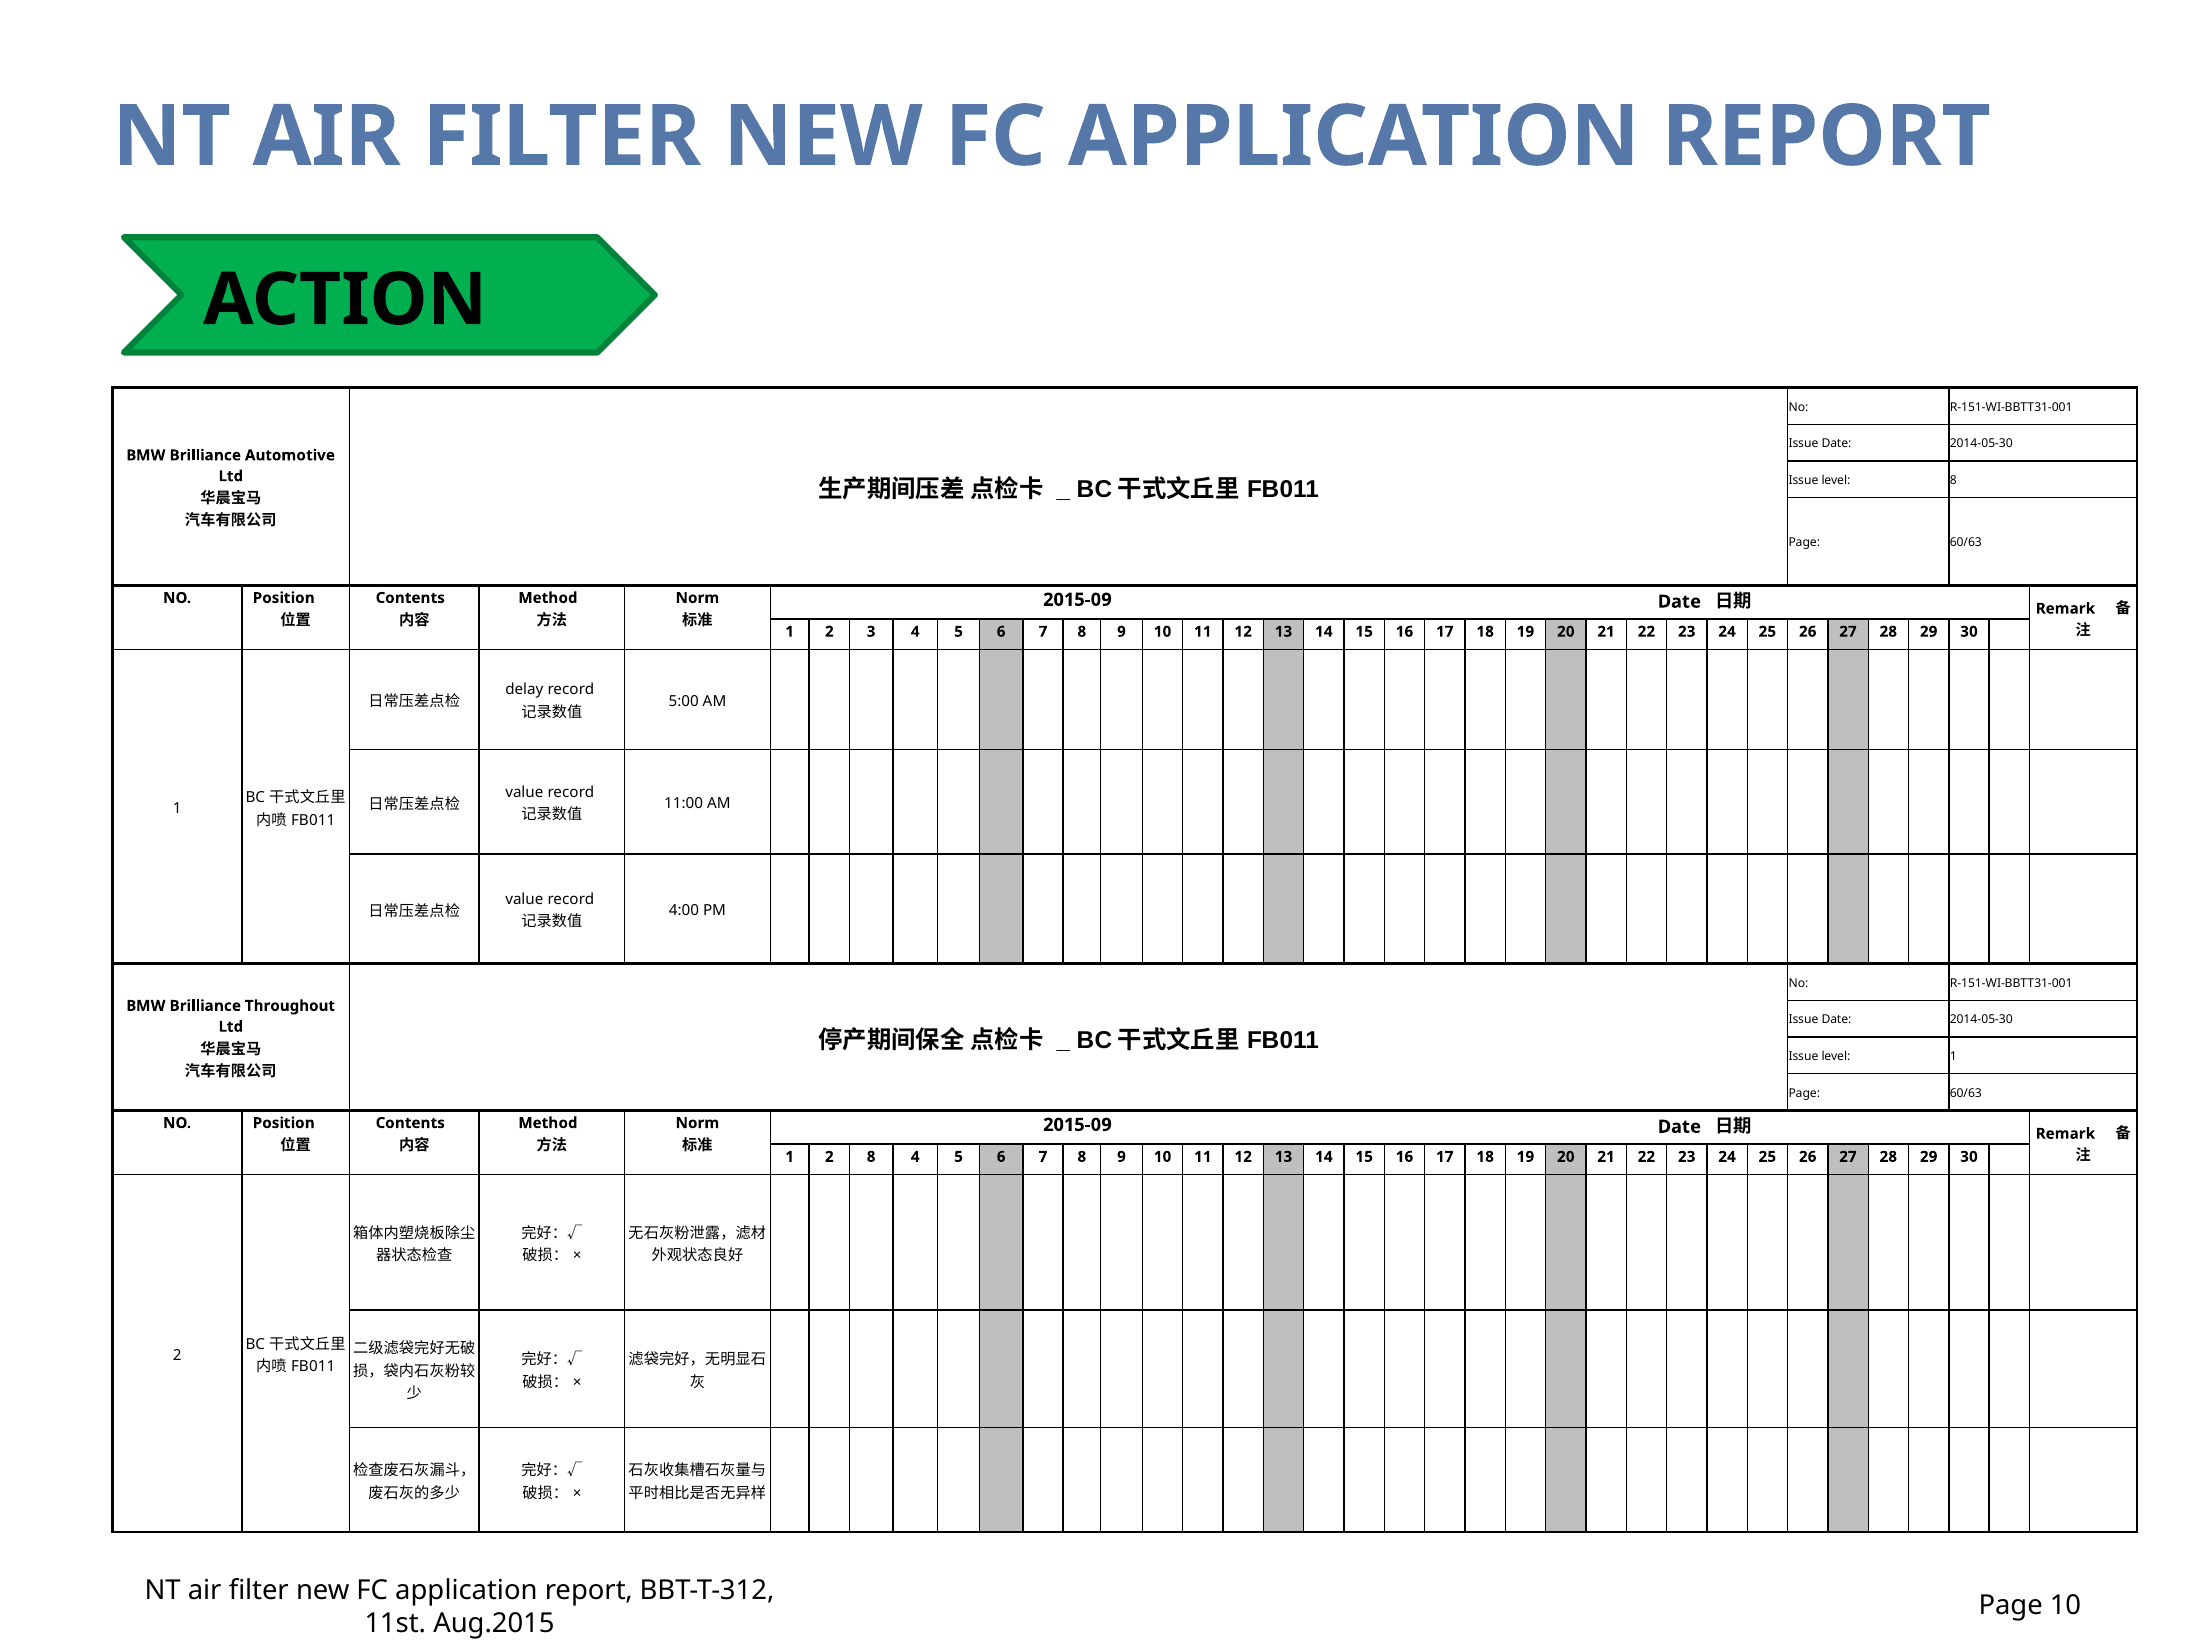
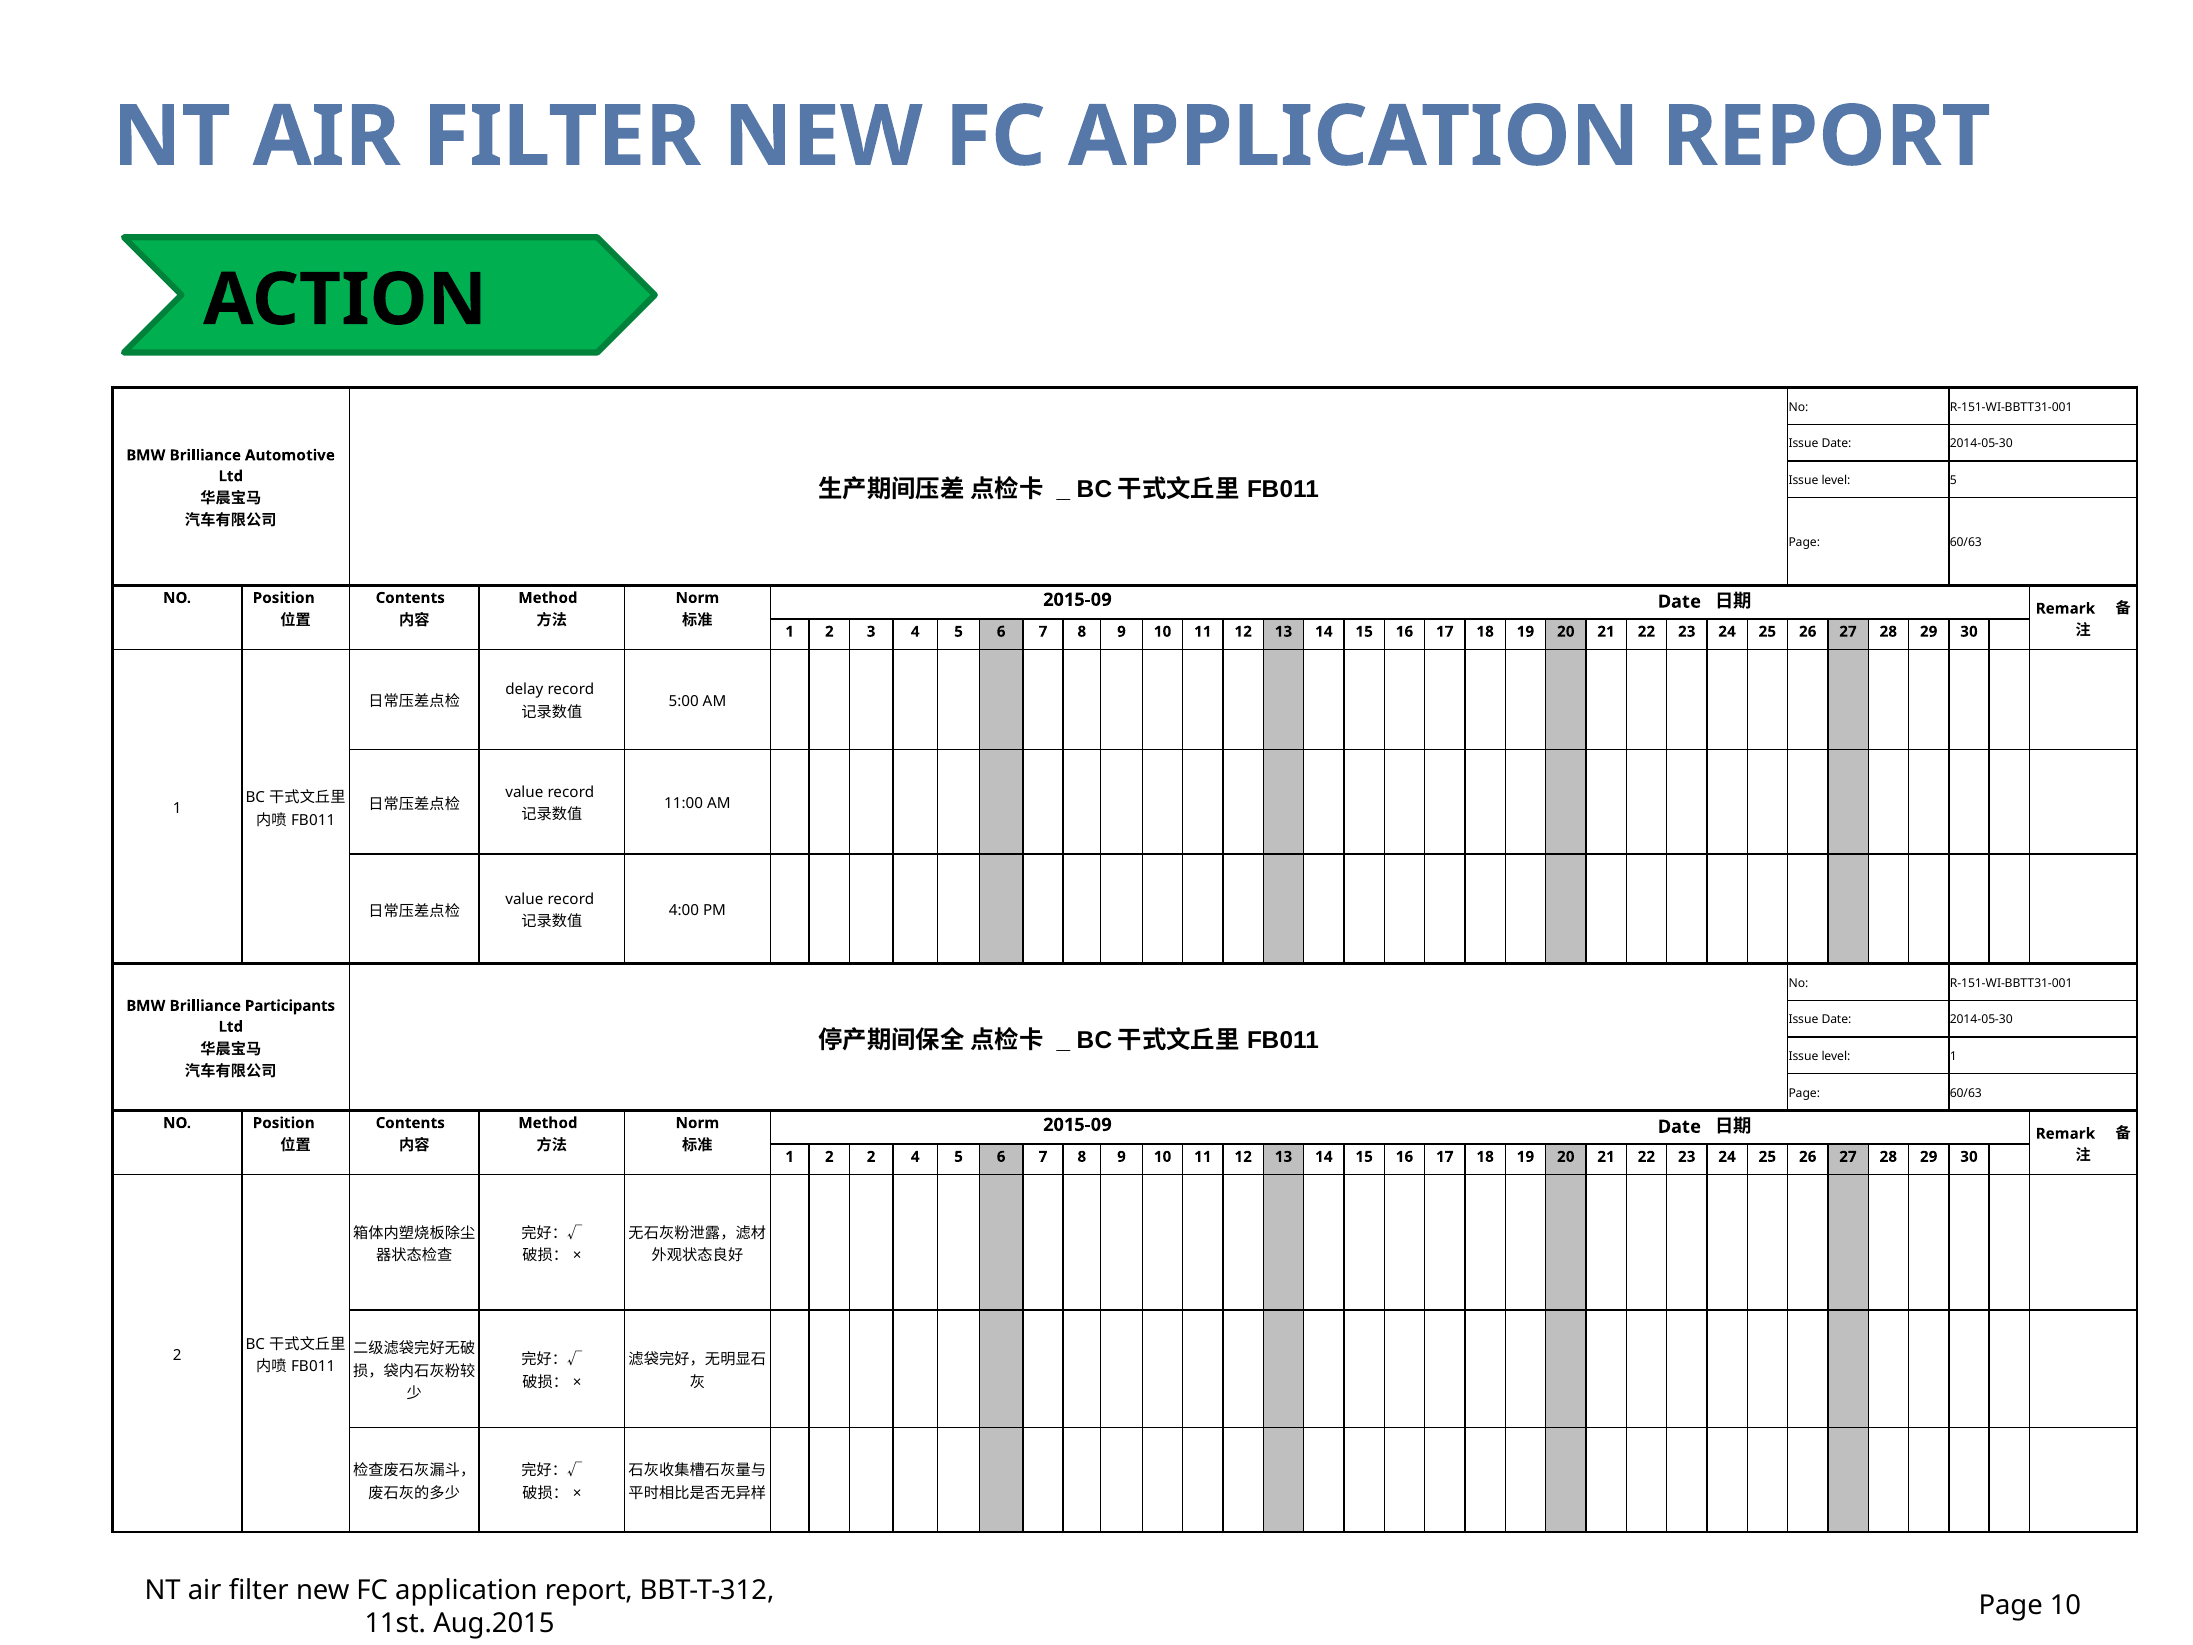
level 8: 8 -> 5
Throughout: Throughout -> Participants
2 8: 8 -> 2
